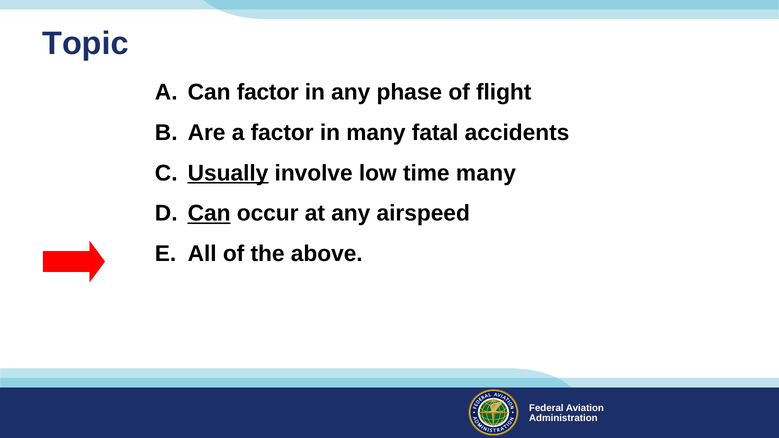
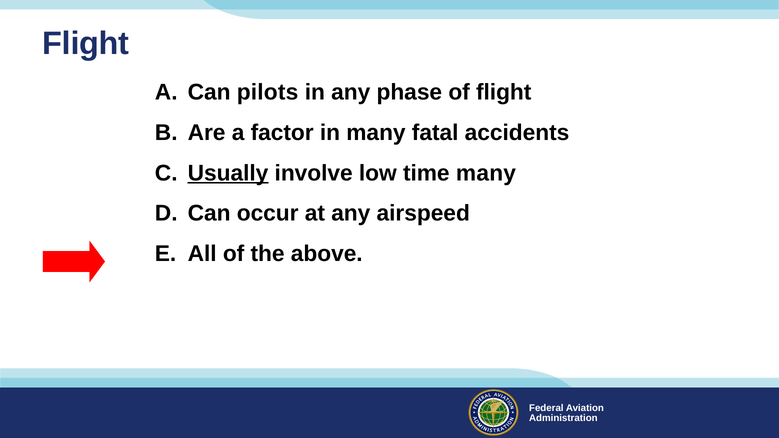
Topic at (86, 44): Topic -> Flight
Can factor: factor -> pilots
Can at (209, 214) underline: present -> none
